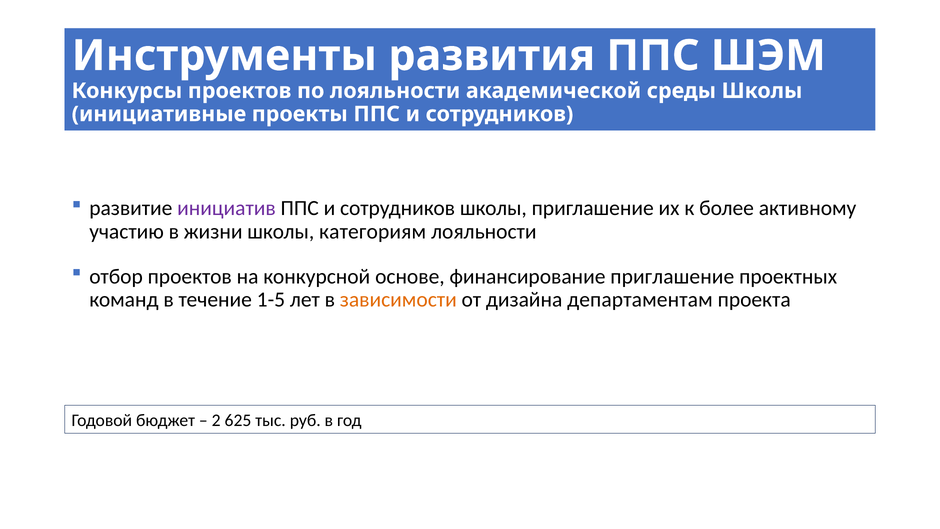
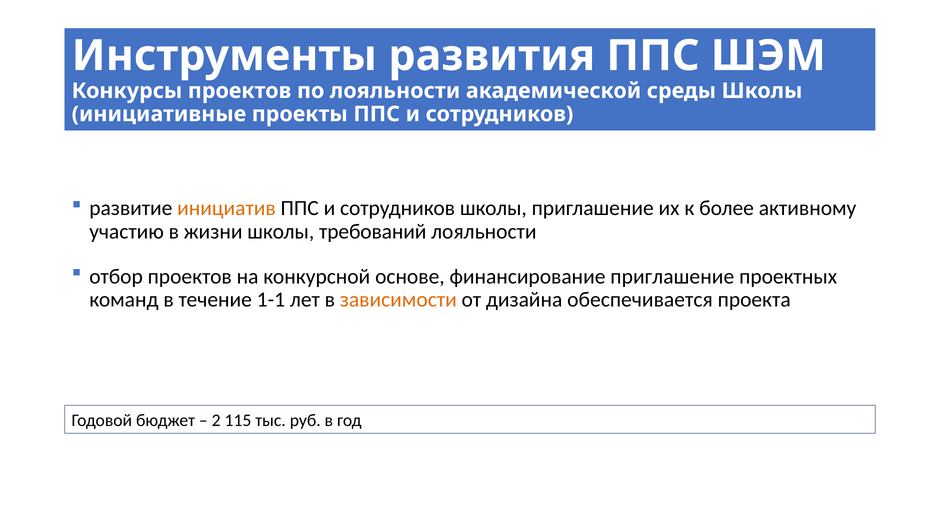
инициатив colour: purple -> orange
категориям: категориям -> требований
1-5: 1-5 -> 1-1
департаментам: департаментам -> обеспечивается
625: 625 -> 115
